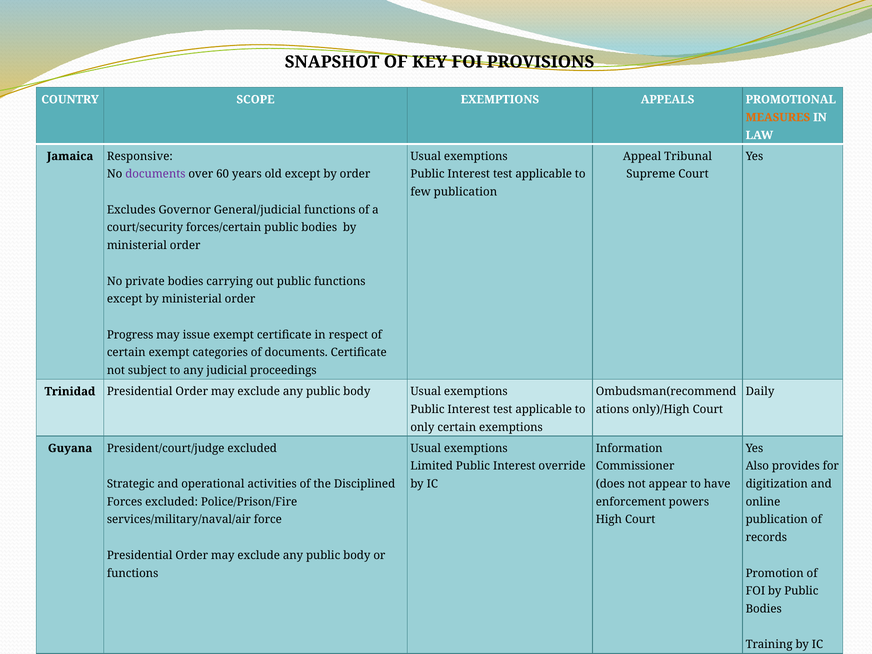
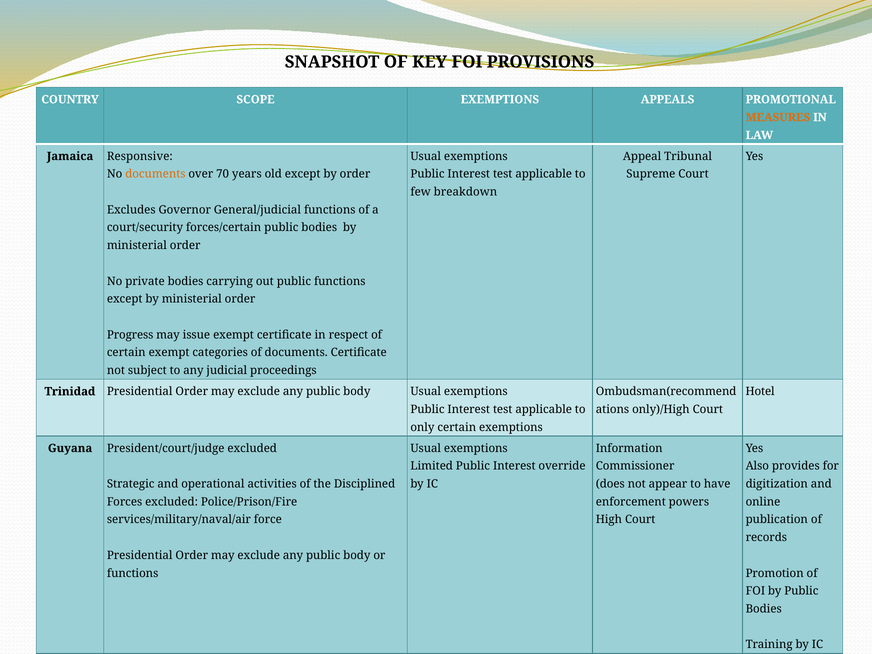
documents at (155, 174) colour: purple -> orange
60: 60 -> 70
few publication: publication -> breakdown
Daily: Daily -> Hotel
